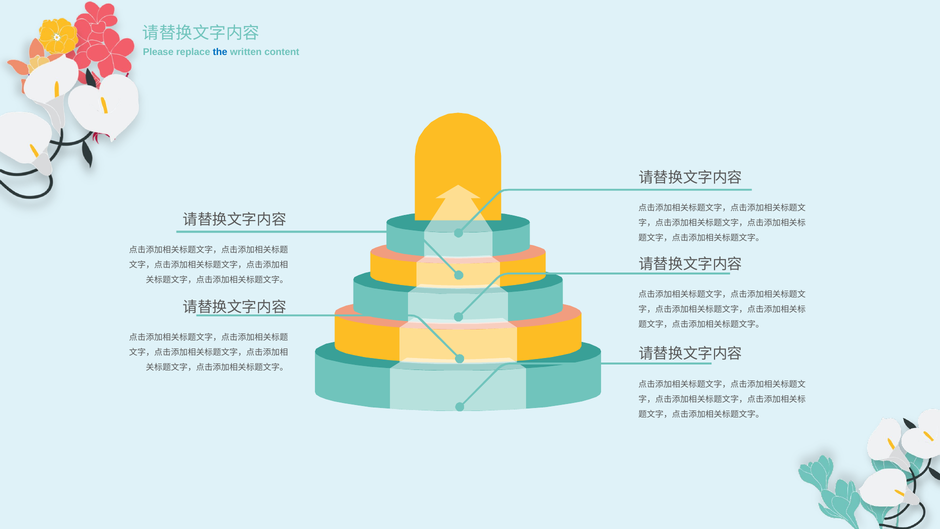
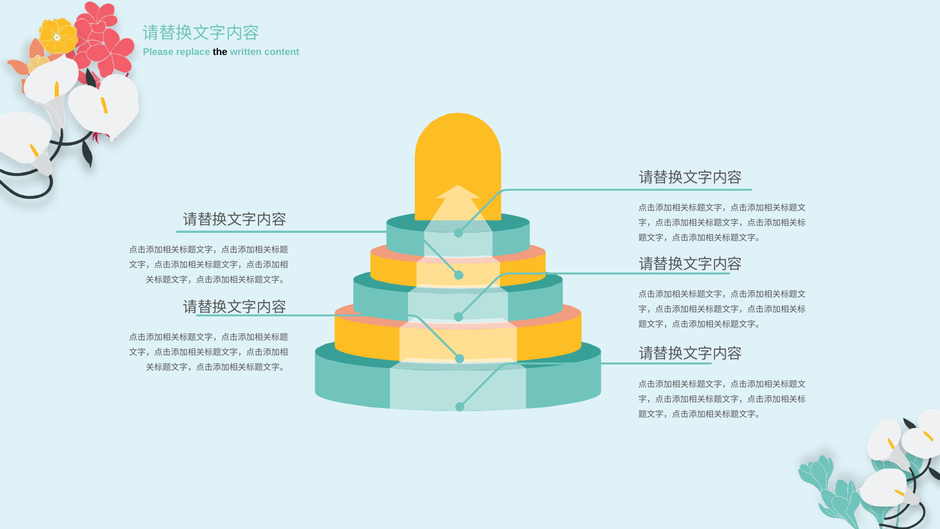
the colour: blue -> black
